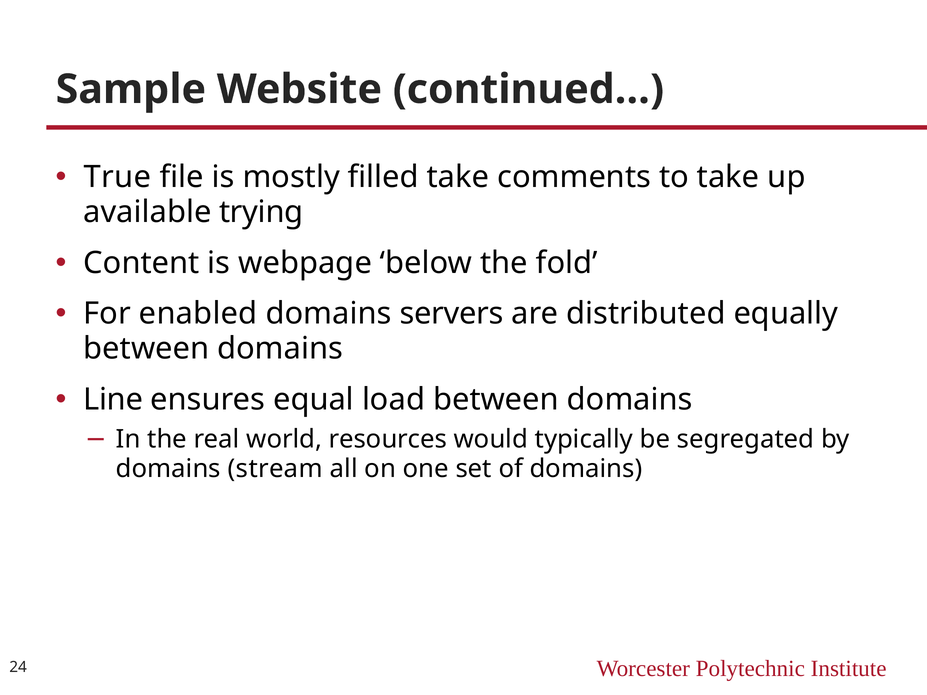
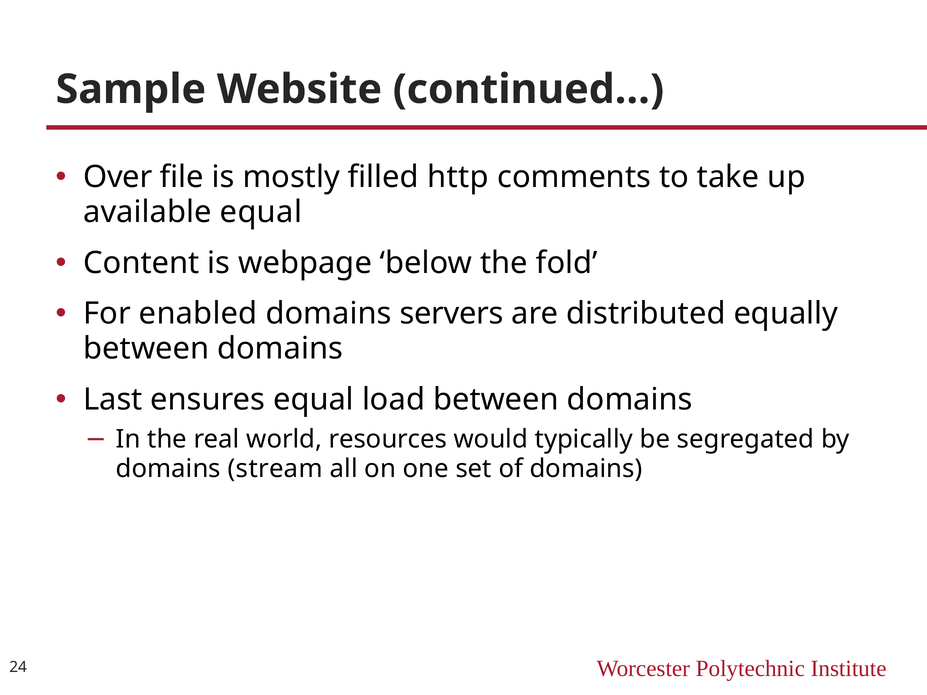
True: True -> Over
filled take: take -> http
available trying: trying -> equal
Line: Line -> Last
